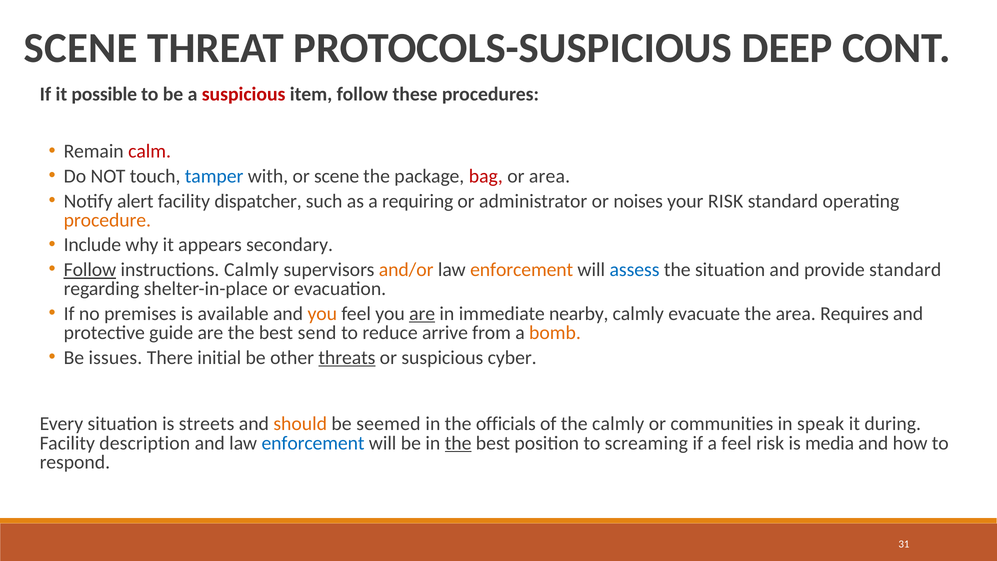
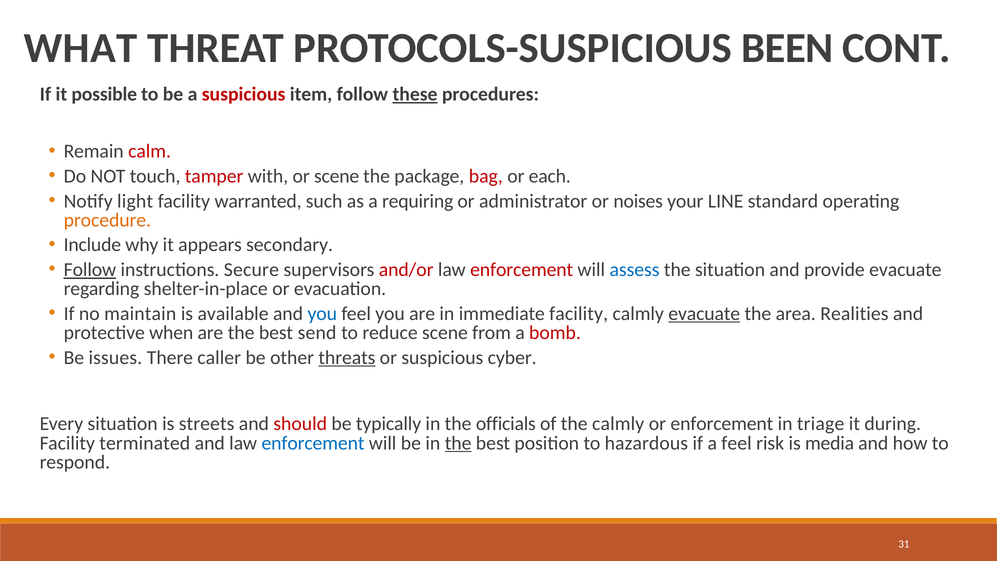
SCENE at (81, 48): SCENE -> WHAT
DEEP: DEEP -> BEEN
these underline: none -> present
tamper colour: blue -> red
or area: area -> each
alert: alert -> light
dispatcher: dispatcher -> warranted
your RISK: RISK -> LINE
instructions Calmly: Calmly -> Secure
and/or colour: orange -> red
enforcement at (522, 270) colour: orange -> red
provide standard: standard -> evacuate
premises: premises -> maintain
you at (322, 314) colour: orange -> blue
are at (422, 314) underline: present -> none
immediate nearby: nearby -> facility
evacuate at (704, 314) underline: none -> present
Requires: Requires -> Realities
guide: guide -> when
reduce arrive: arrive -> scene
bomb colour: orange -> red
initial: initial -> caller
should colour: orange -> red
seemed: seemed -> typically
or communities: communities -> enforcement
speak: speak -> triage
description: description -> terminated
screaming: screaming -> hazardous
